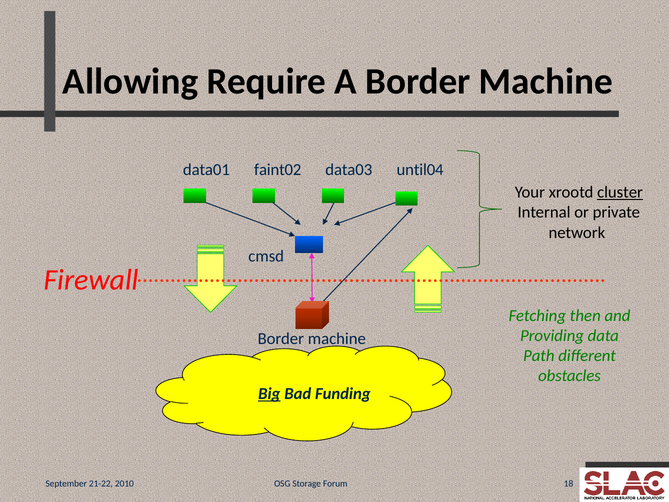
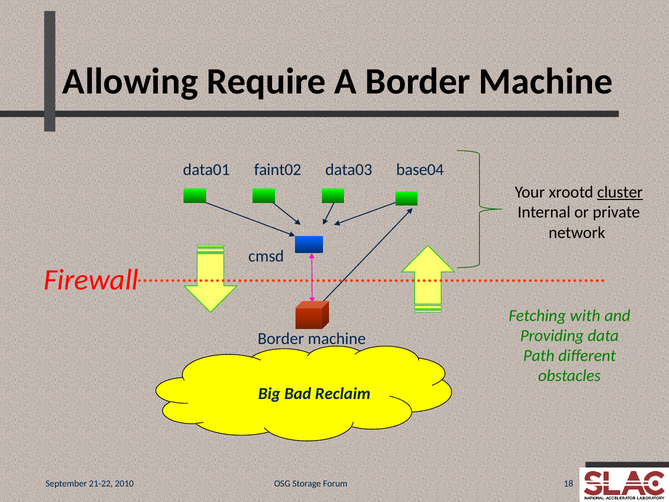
until04: until04 -> base04
then: then -> with
Big underline: present -> none
Funding: Funding -> Reclaim
